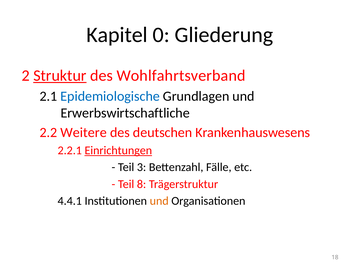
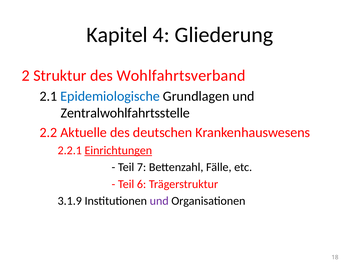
0: 0 -> 4
Struktur underline: present -> none
Erwerbswirtschaftliche: Erwerbswirtschaftliche -> Zentralwohlfahrtsstelle
Weitere: Weitere -> Aktuelle
3: 3 -> 7
8: 8 -> 6
4.4.1: 4.4.1 -> 3.1.9
und at (159, 201) colour: orange -> purple
